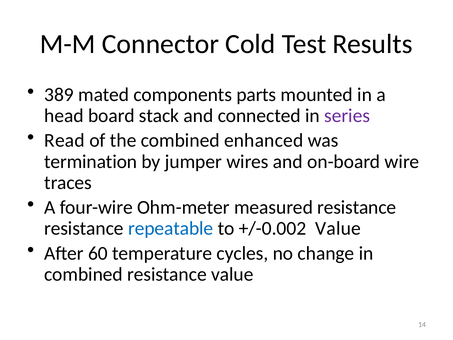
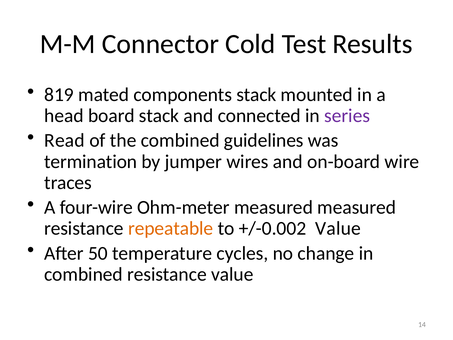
389: 389 -> 819
components parts: parts -> stack
enhanced: enhanced -> guidelines
measured resistance: resistance -> measured
repeatable colour: blue -> orange
60: 60 -> 50
